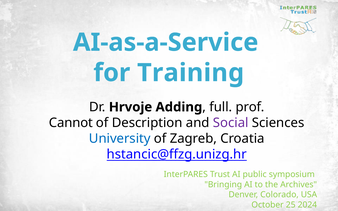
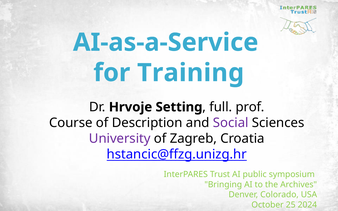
Adding: Adding -> Setting
Cannot: Cannot -> Course
University colour: blue -> purple
